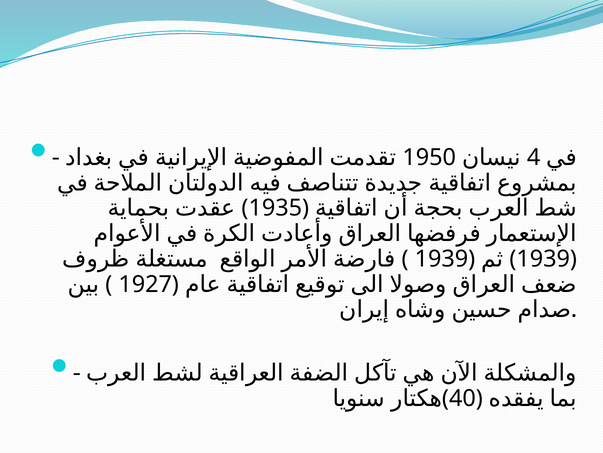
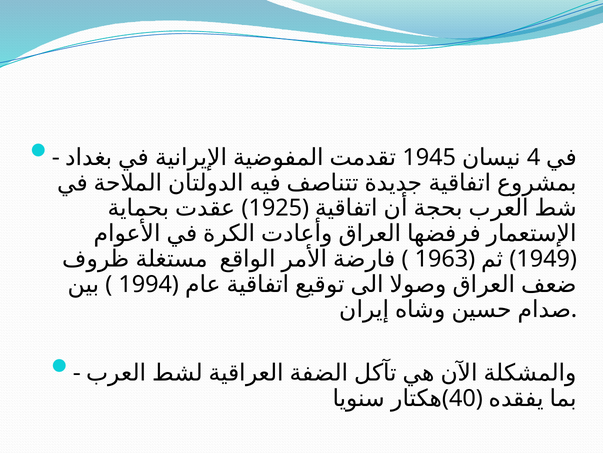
1950: 1950 -> 1945
1935: 1935 -> 1925
1939 at (441, 258): 1939 -> 1963
1939 at (543, 258): 1939 -> 1949
1927: 1927 -> 1994
